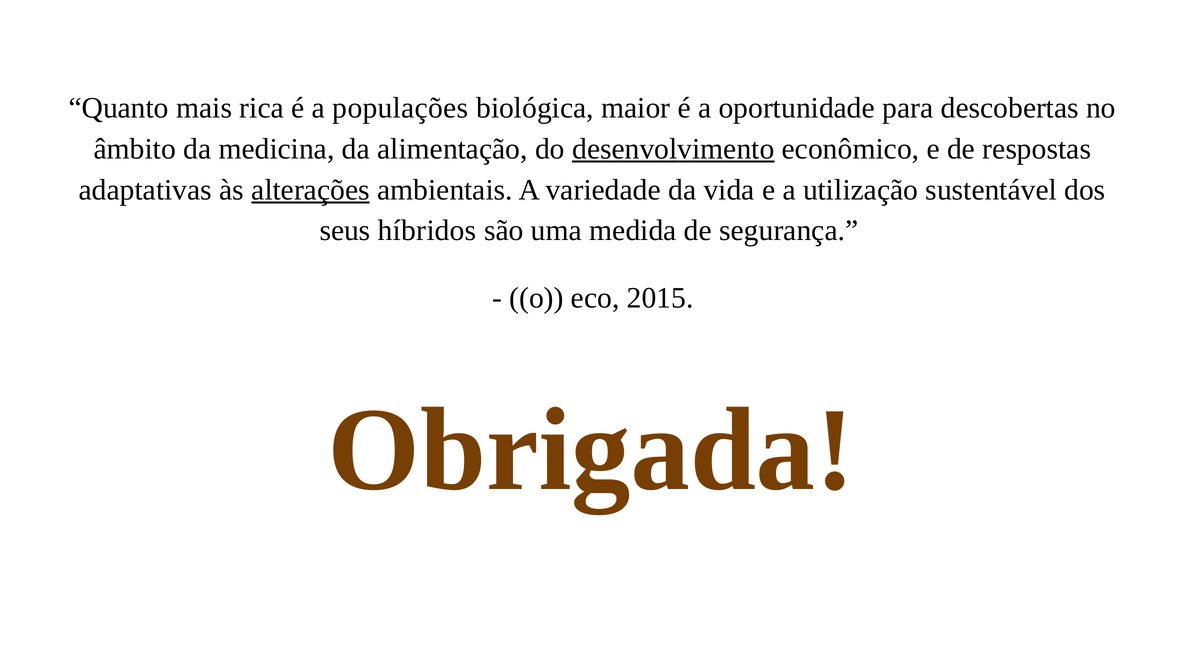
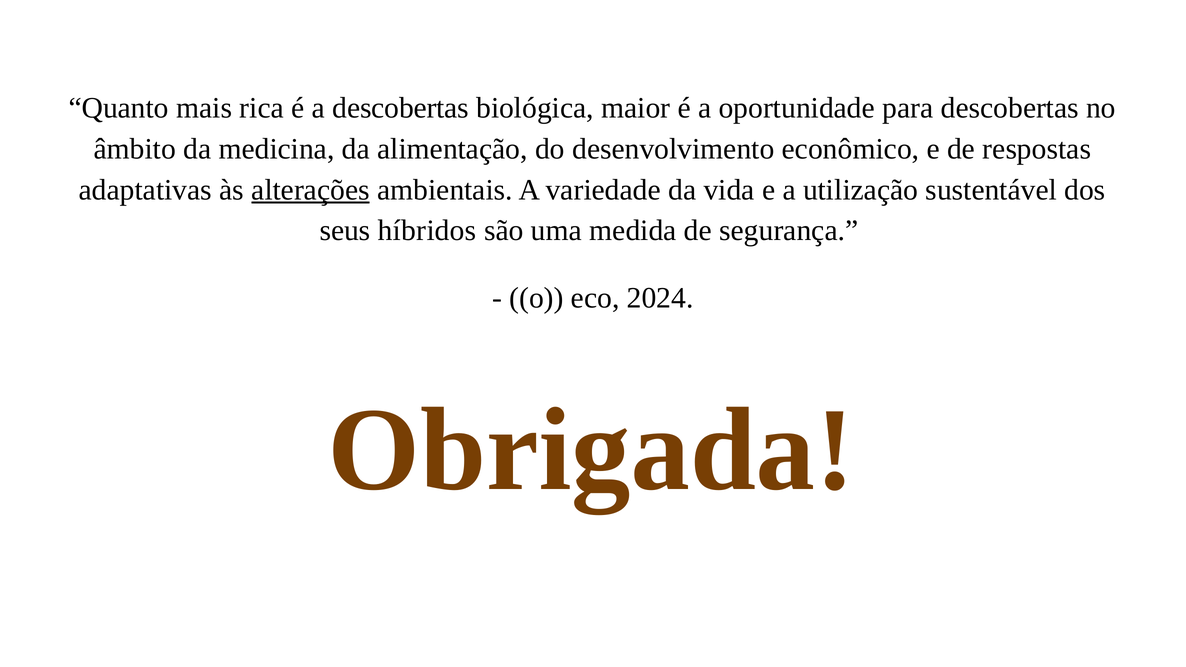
a populações: populações -> descobertas
desenvolvimento underline: present -> none
2015: 2015 -> 2024
